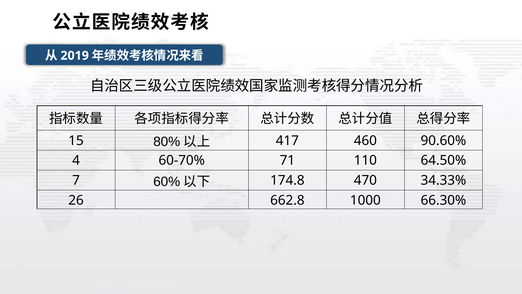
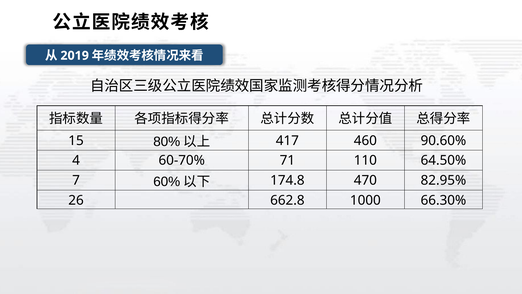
34.33%: 34.33% -> 82.95%
